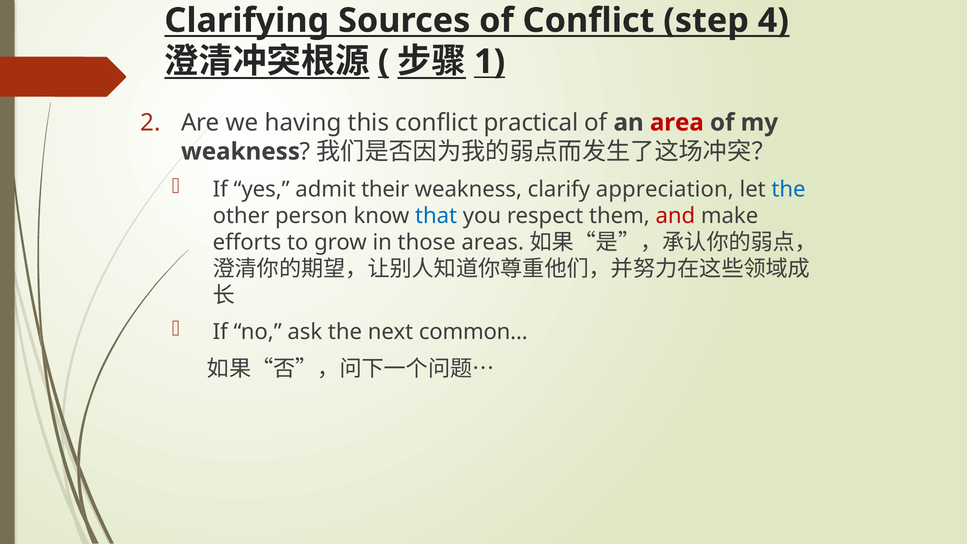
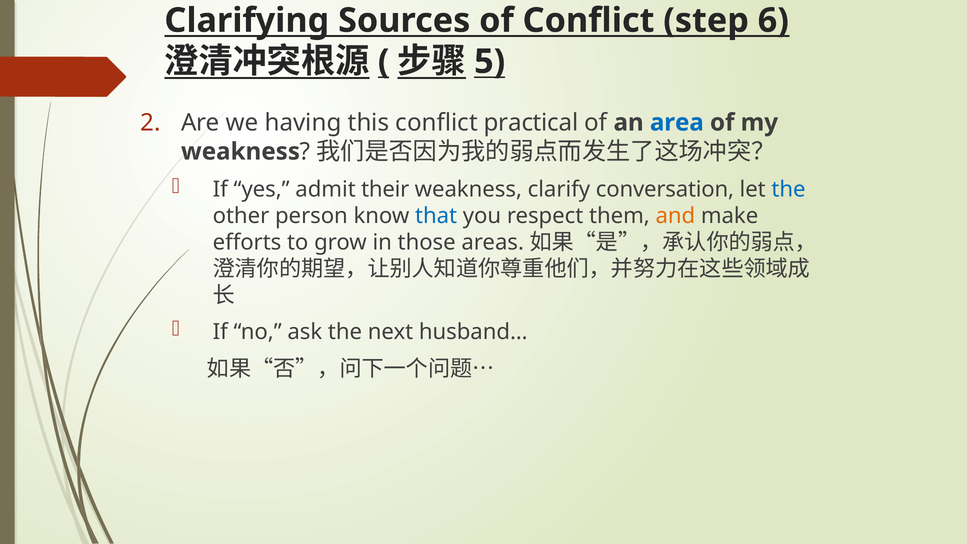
4: 4 -> 6
1: 1 -> 5
area colour: red -> blue
appreciation: appreciation -> conversation
and colour: red -> orange
common…: common… -> husband…
